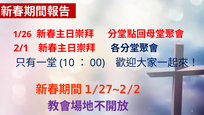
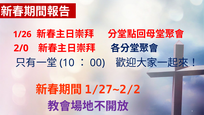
2/1: 2/1 -> 2/0
